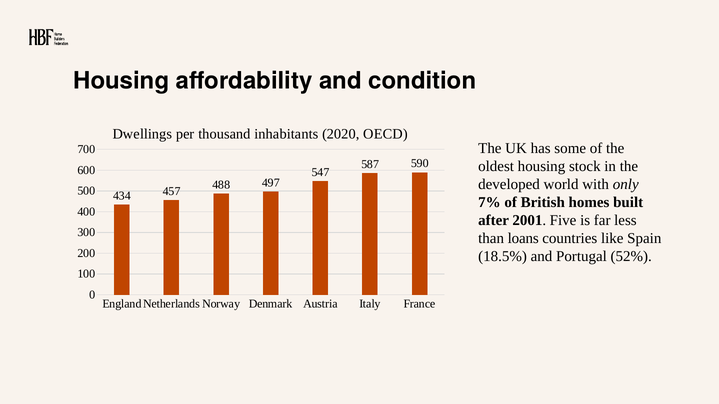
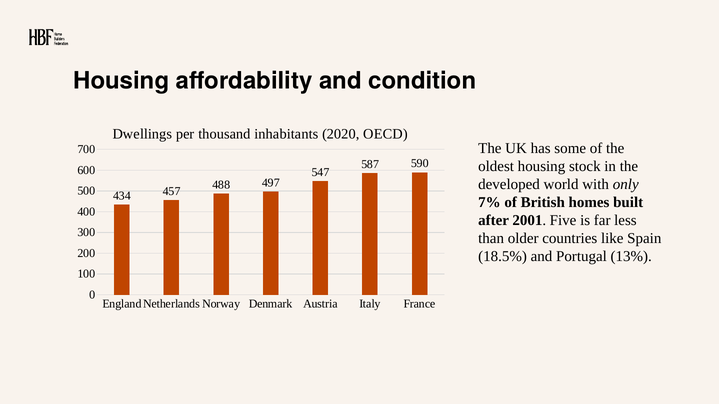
loans: loans -> older
52%: 52% -> 13%
